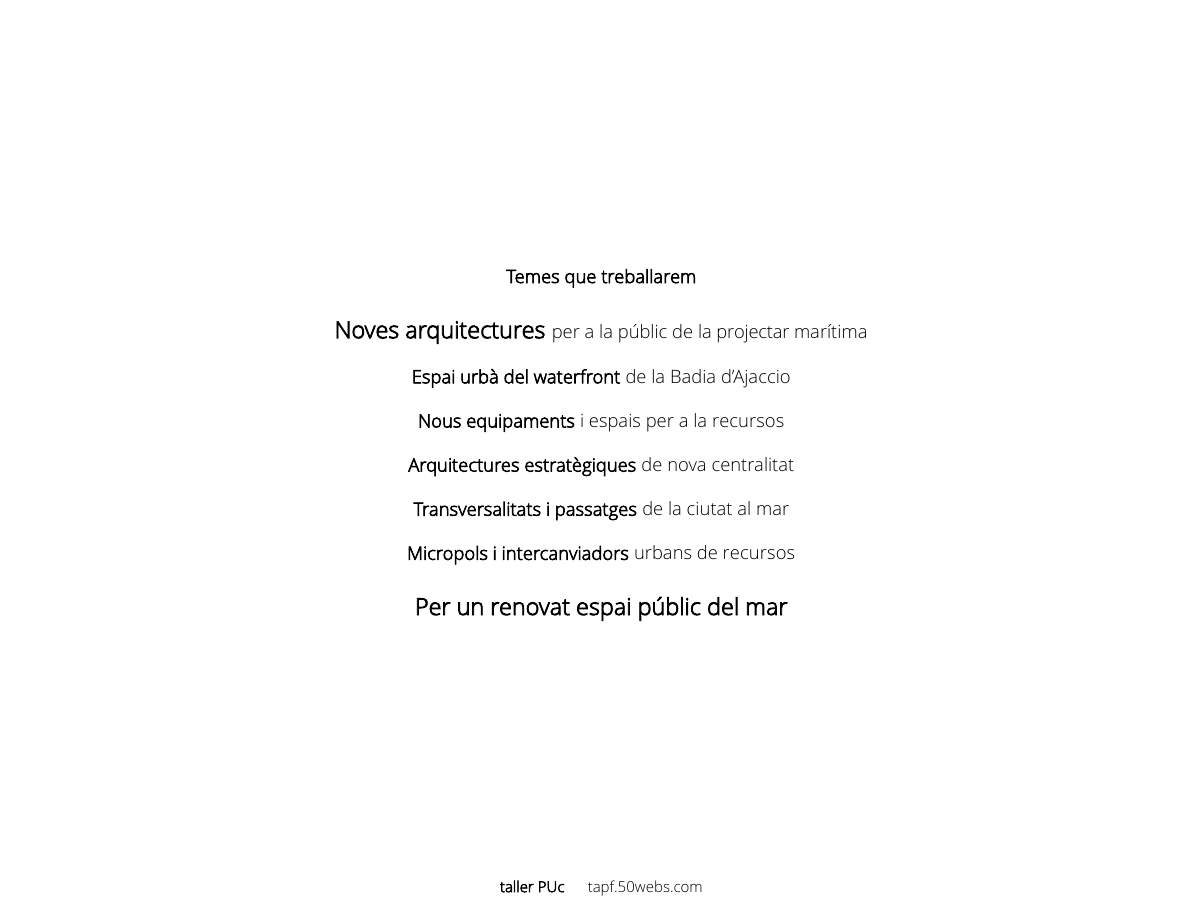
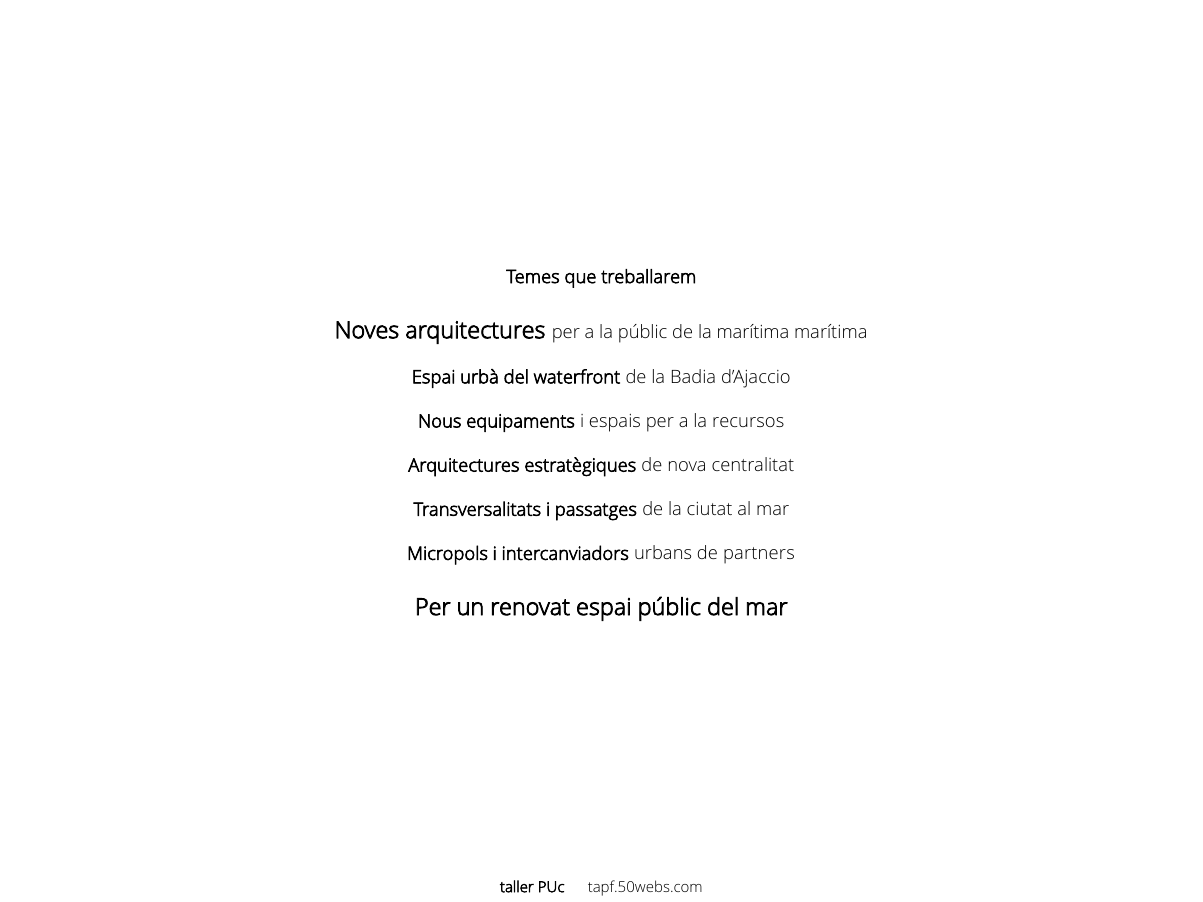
la projectar: projectar -> marítima
de recursos: recursos -> partners
